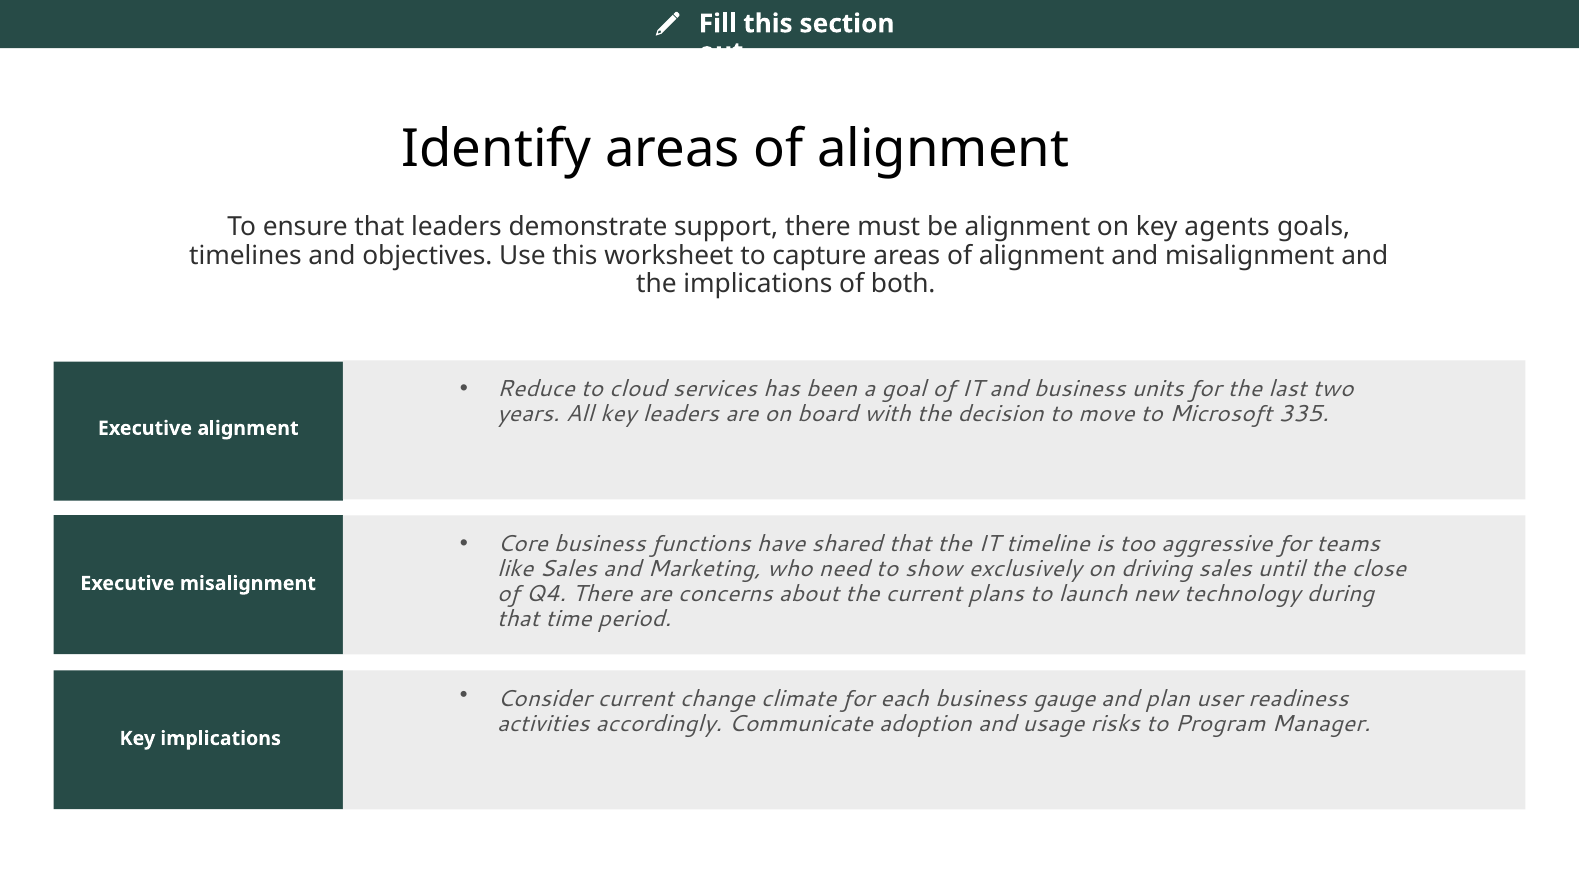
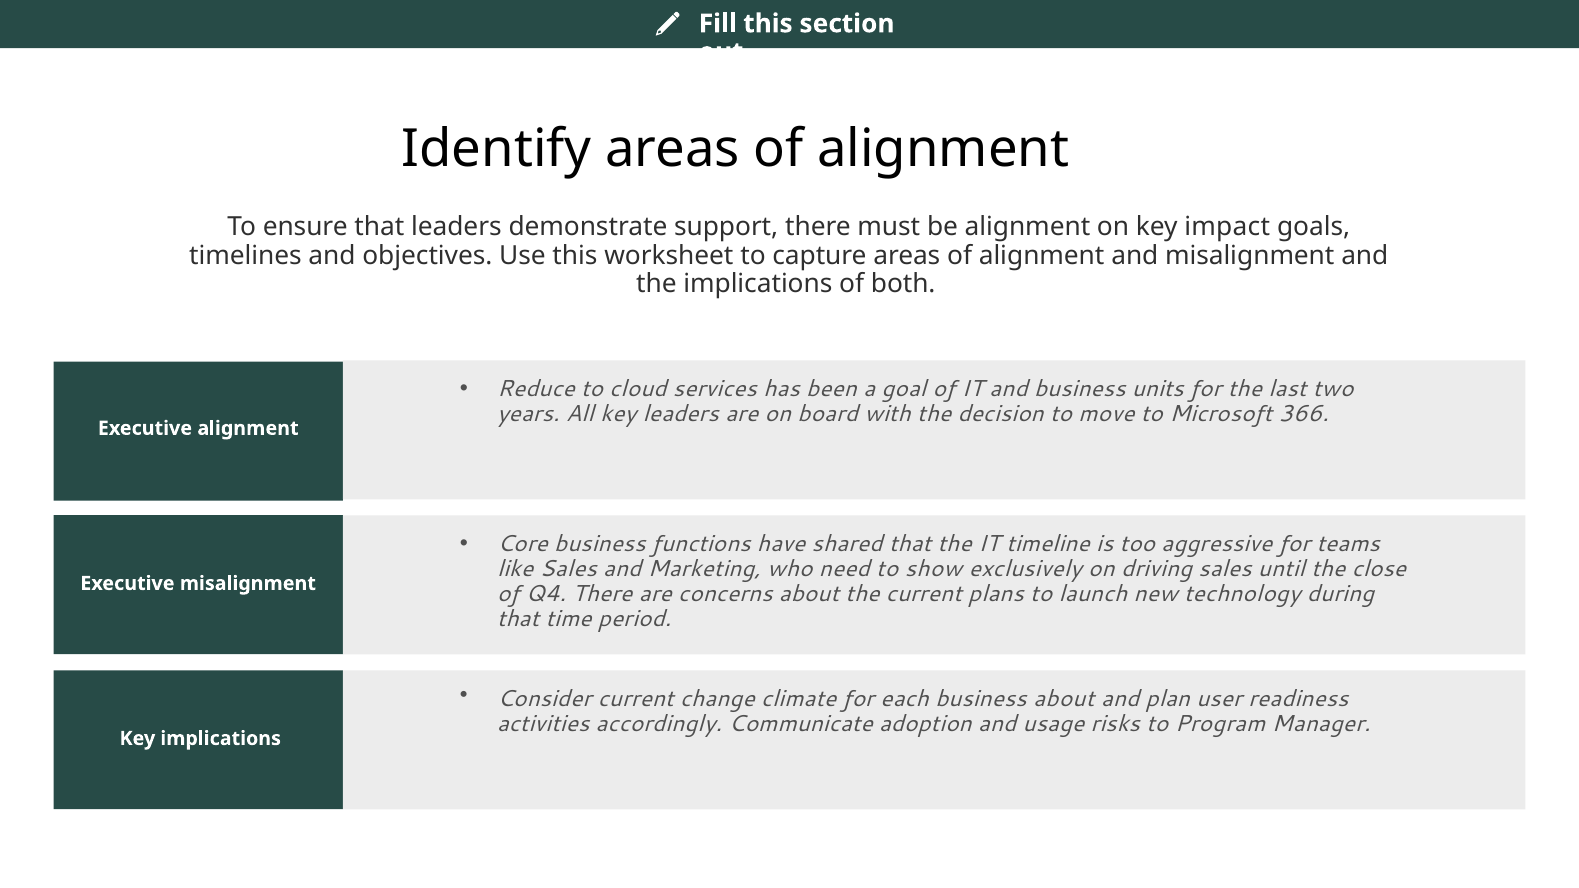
agents: agents -> impact
335: 335 -> 366
business gauge: gauge -> about
